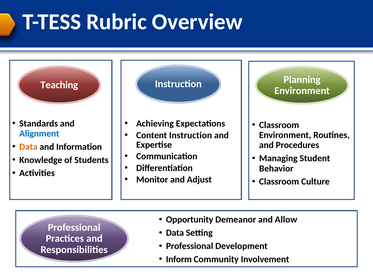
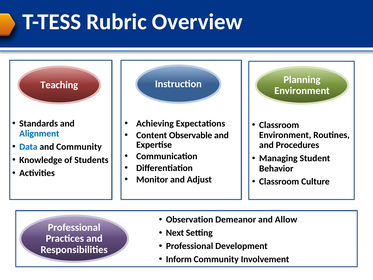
Content Instruction: Instruction -> Observable
Data at (28, 147) colour: orange -> blue
and Information: Information -> Community
Opportunity: Opportunity -> Observation
Data at (175, 233): Data -> Next
